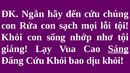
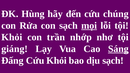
Ngắn: Ngắn -> Hùng
mọi underline: none -> present
sống: sống -> trần
dịu khỏi: khỏi -> sạch
